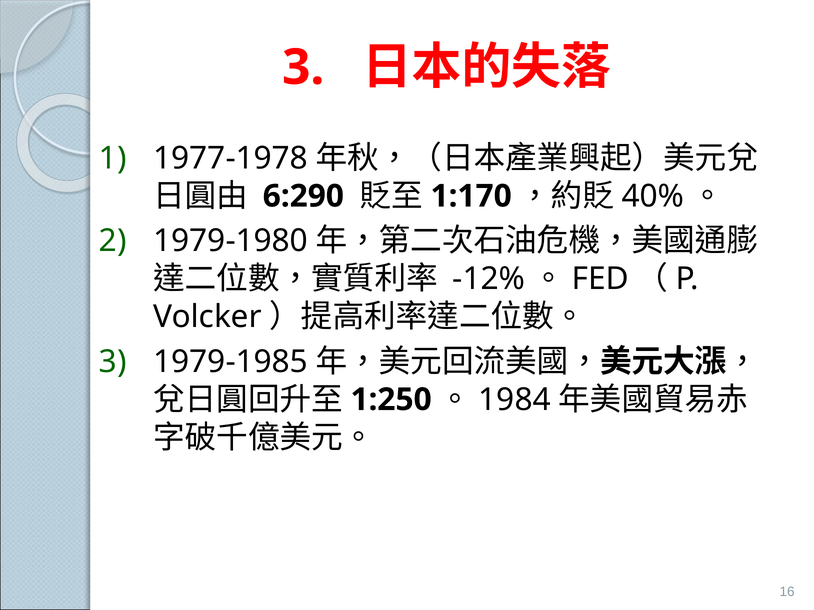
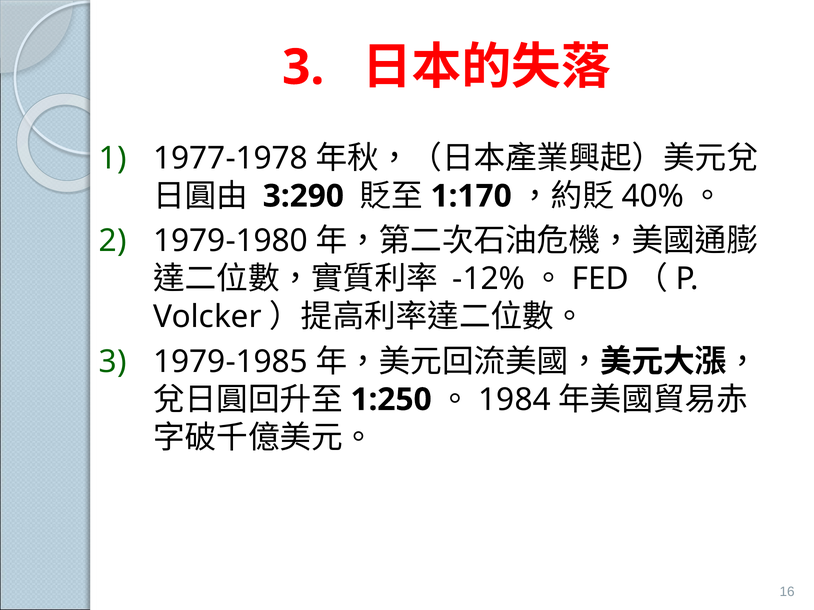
6:290: 6:290 -> 3:290
